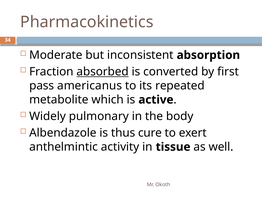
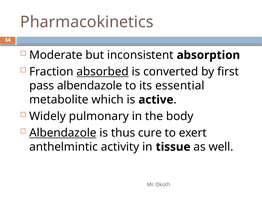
pass americanus: americanus -> albendazole
repeated: repeated -> essential
Albendazole at (63, 133) underline: none -> present
